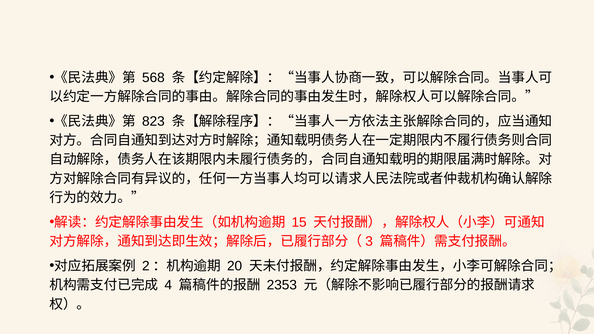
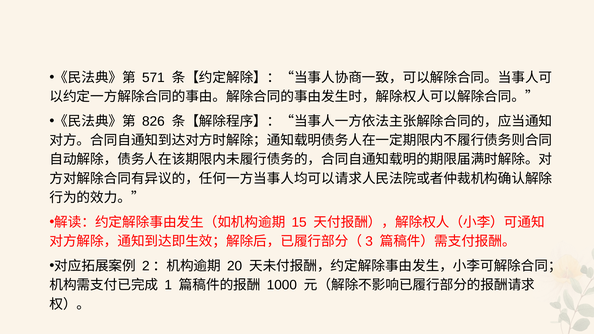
568: 568 -> 571
823: 823 -> 826
4: 4 -> 1
2353: 2353 -> 1000
